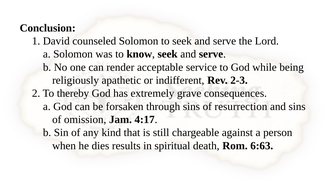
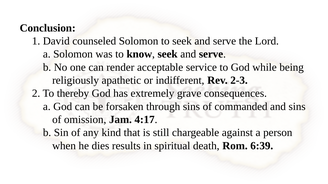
resurrection: resurrection -> commanded
6:63: 6:63 -> 6:39
